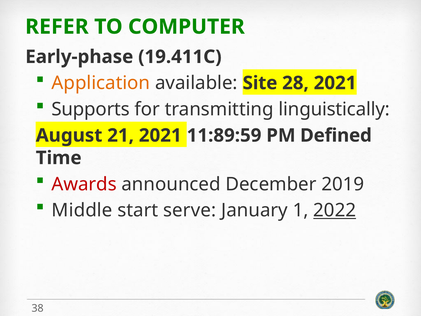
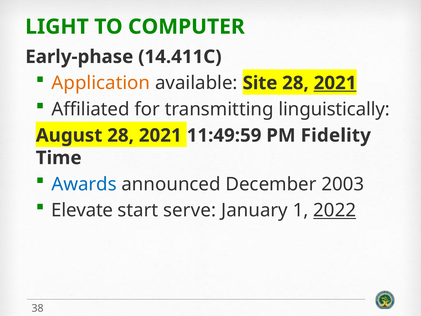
REFER: REFER -> LIGHT
19.411C: 19.411C -> 14.411C
2021 at (335, 83) underline: none -> present
Supports: Supports -> Affiliated
August 21: 21 -> 28
11:89:59: 11:89:59 -> 11:49:59
Defined: Defined -> Fidelity
Awards colour: red -> blue
2019: 2019 -> 2003
Middle: Middle -> Elevate
